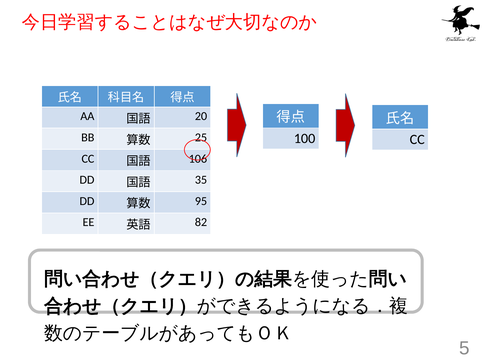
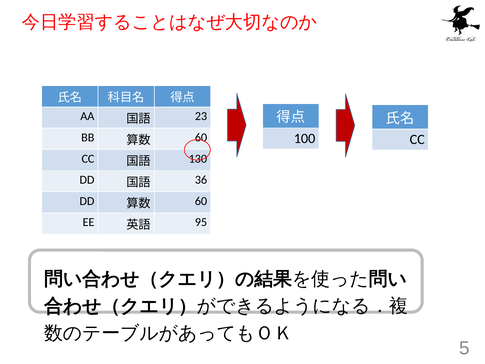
20: 20 -> 23
25 at (201, 137): 25 -> 60
106: 106 -> 130
35: 35 -> 36
95 at (201, 201): 95 -> 60
82: 82 -> 95
